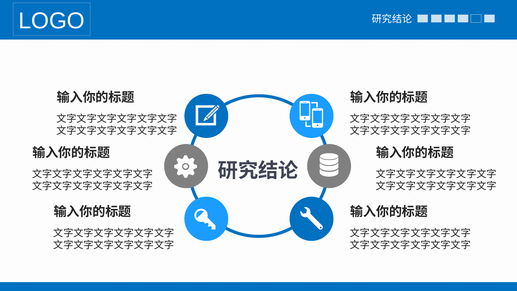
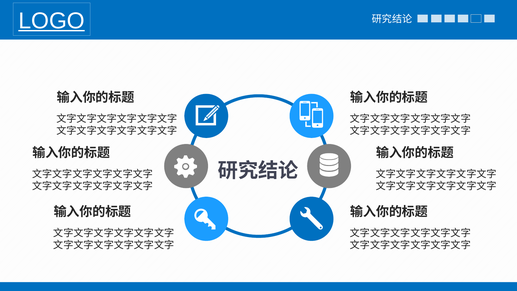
LOGO underline: none -> present
